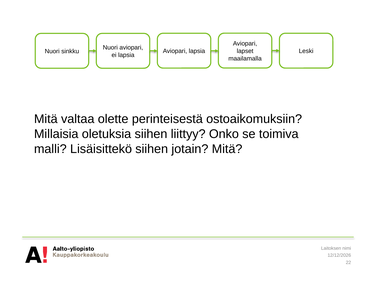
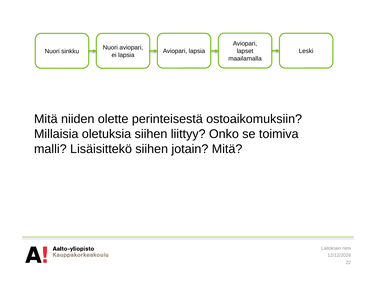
valtaa: valtaa -> niiden
